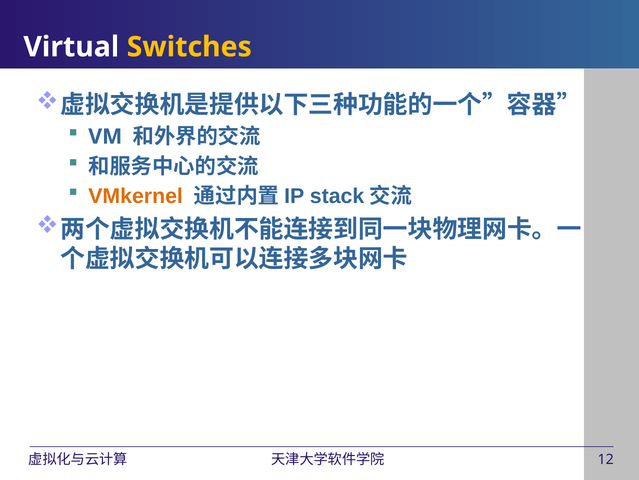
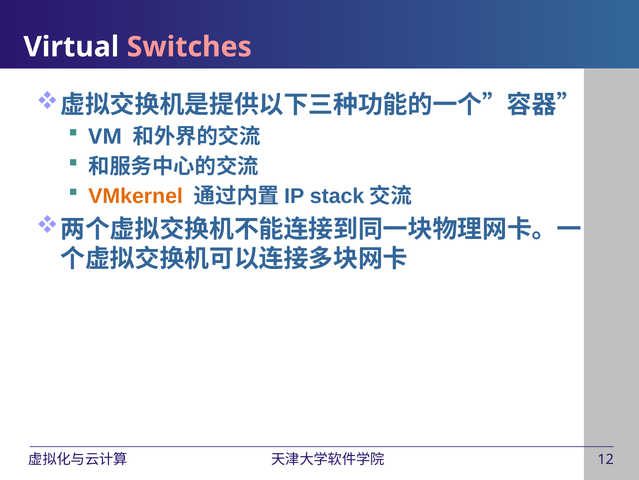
Switches colour: yellow -> pink
